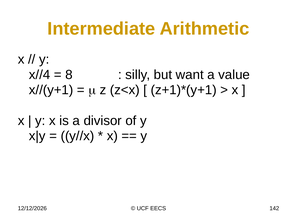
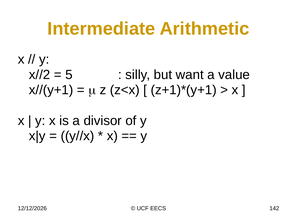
x//4: x//4 -> x//2
8: 8 -> 5
